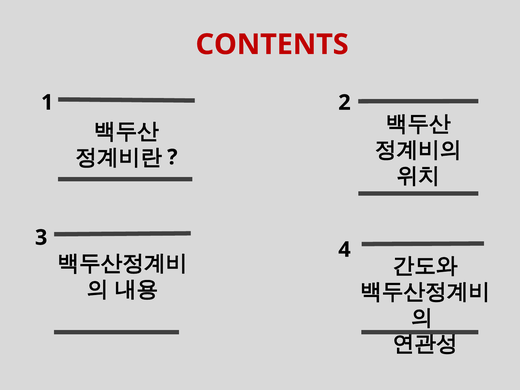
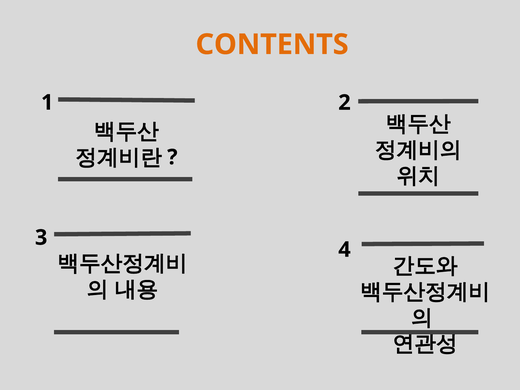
CONTENTS colour: red -> orange
